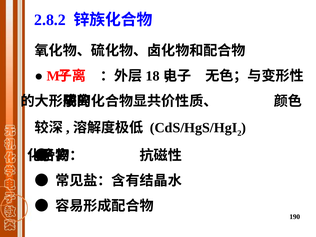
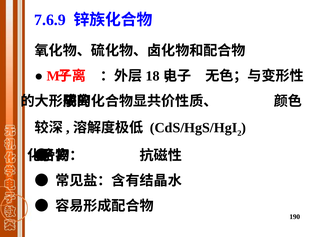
2.8.2: 2.8.2 -> 7.6.9
